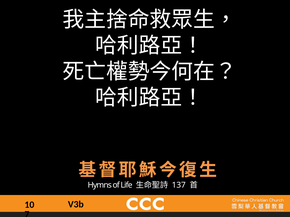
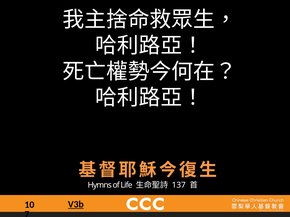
V3b underline: none -> present
